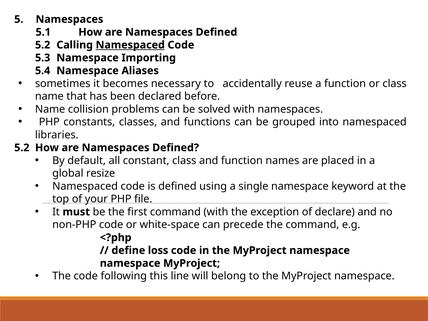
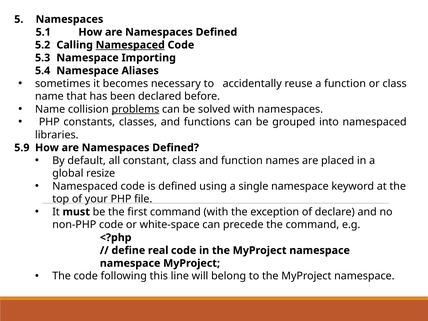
problems underline: none -> present
5.2 at (22, 148): 5.2 -> 5.9
loss: loss -> real
